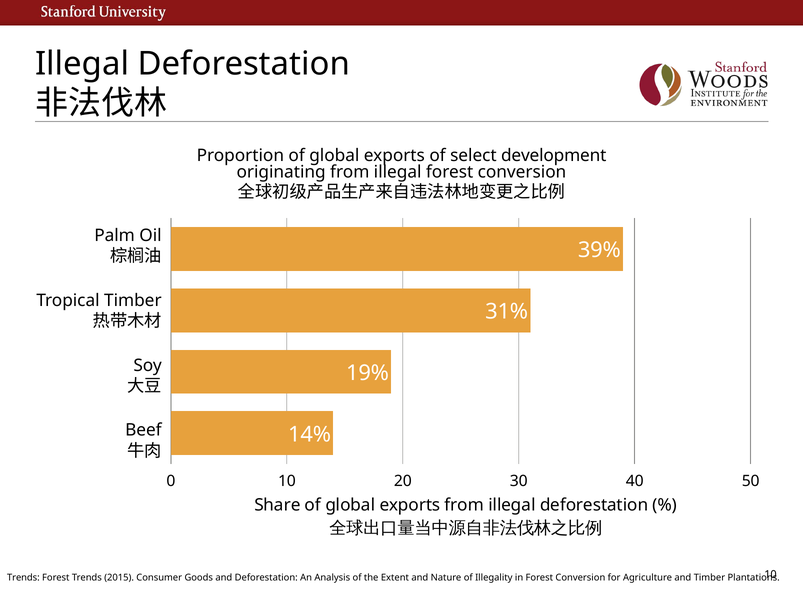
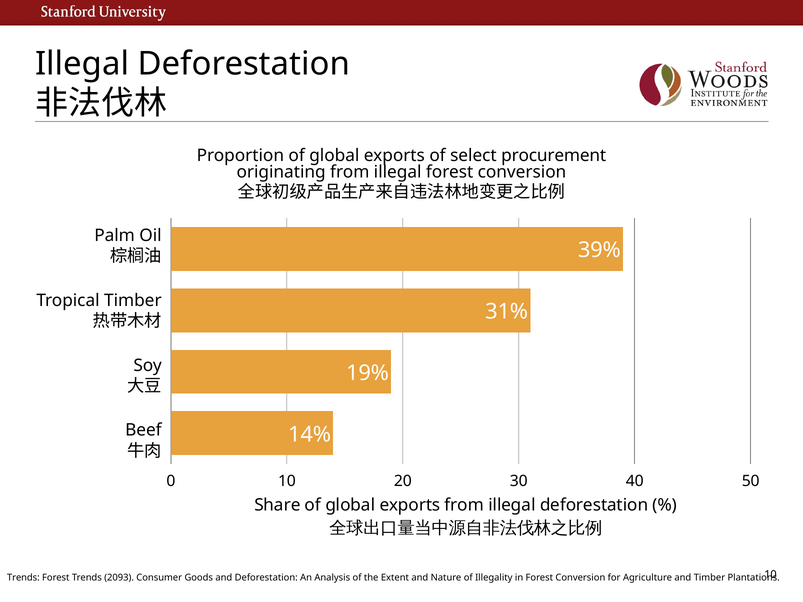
development: development -> procurement
2015: 2015 -> 2093
